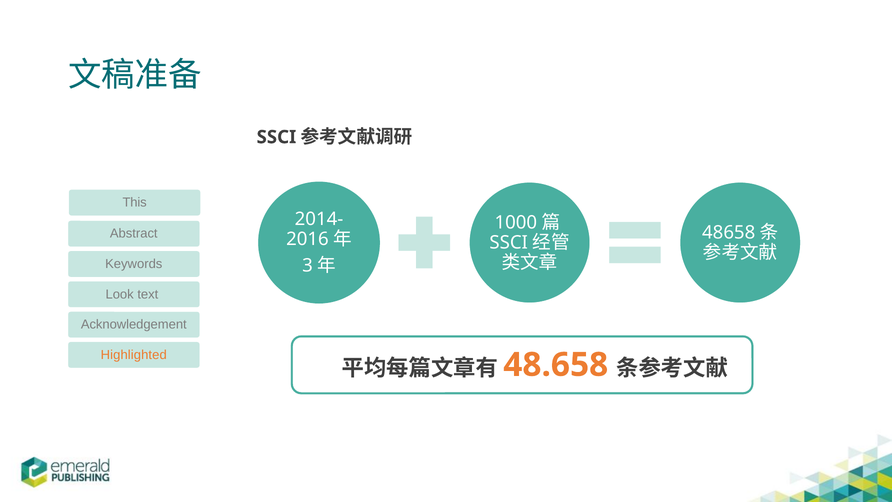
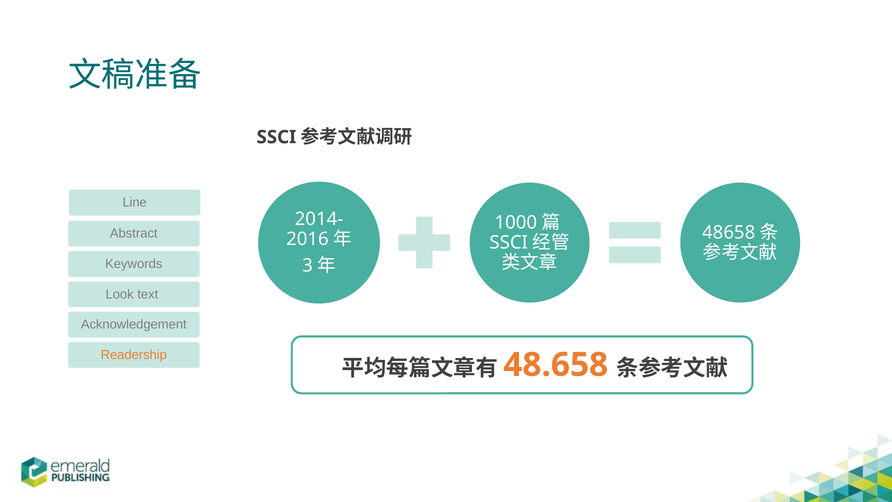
This: This -> Line
Highlighted: Highlighted -> Readership
